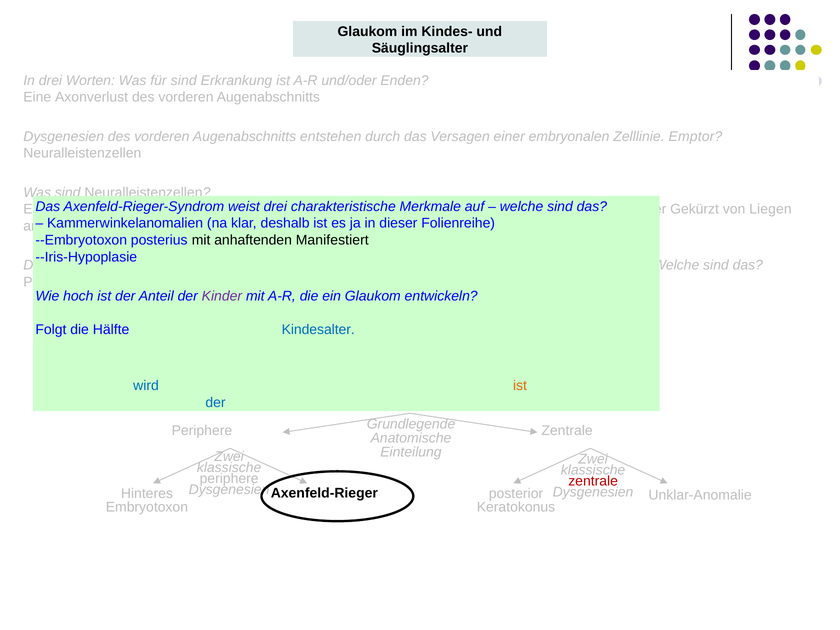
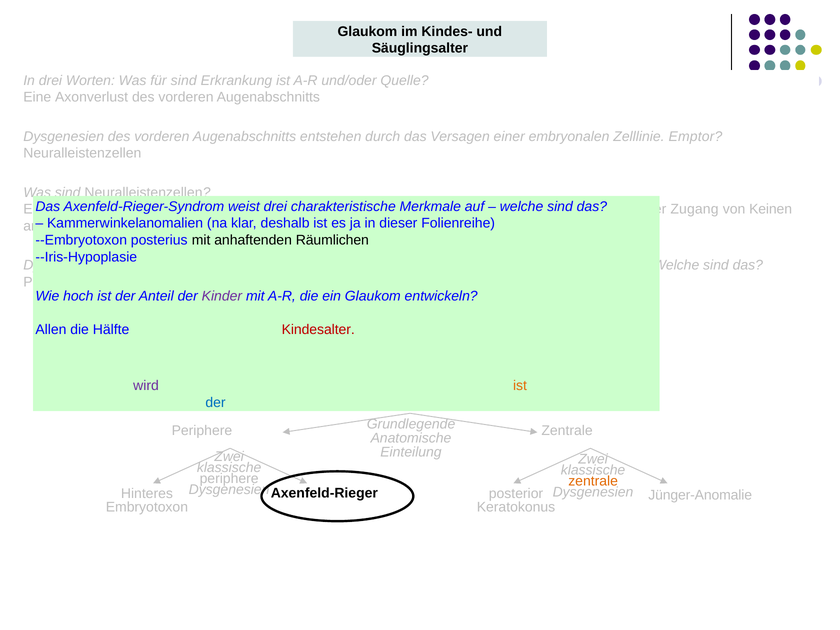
Enden: Enden -> Quelle
Gekürzt: Gekürzt -> Zugang
Liegen: Liegen -> Keinen
Manifestiert: Manifestiert -> Räumlichen
Folgt: Folgt -> Allen
Kindesalter colour: blue -> red
wird at (146, 386) colour: blue -> purple
zentrale at (593, 481) colour: red -> orange
Unklar-Anomalie: Unklar-Anomalie -> Jünger-Anomalie
